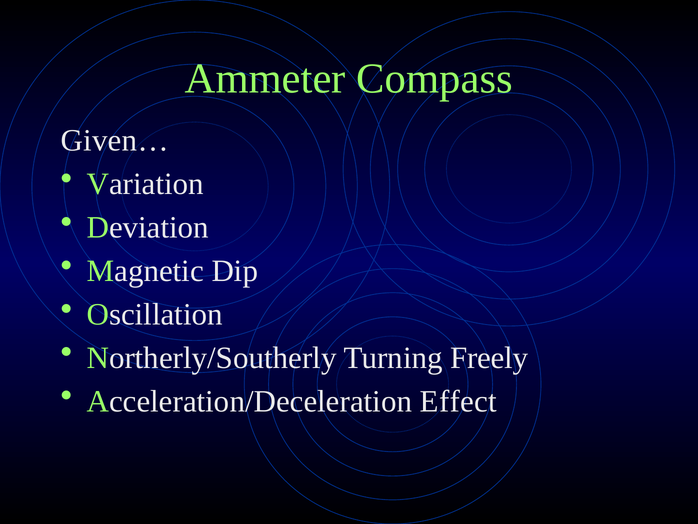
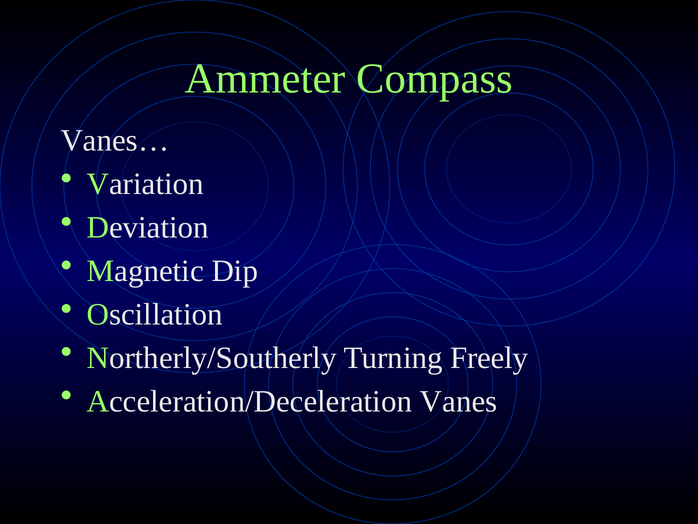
Given…: Given… -> Vanes…
Effect: Effect -> Vanes
